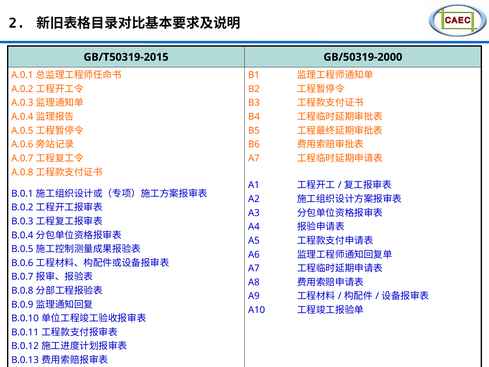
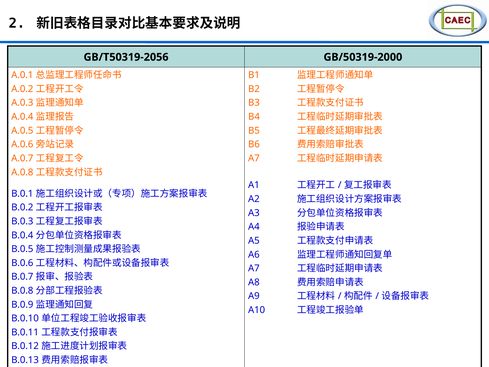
GB/T50319-2015: GB/T50319-2015 -> GB/T50319-2056
